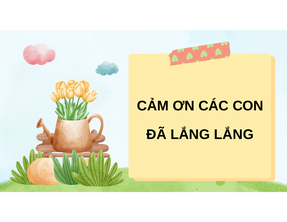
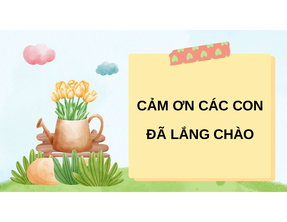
LẮNG LẮNG: LẮNG -> CHÀO
